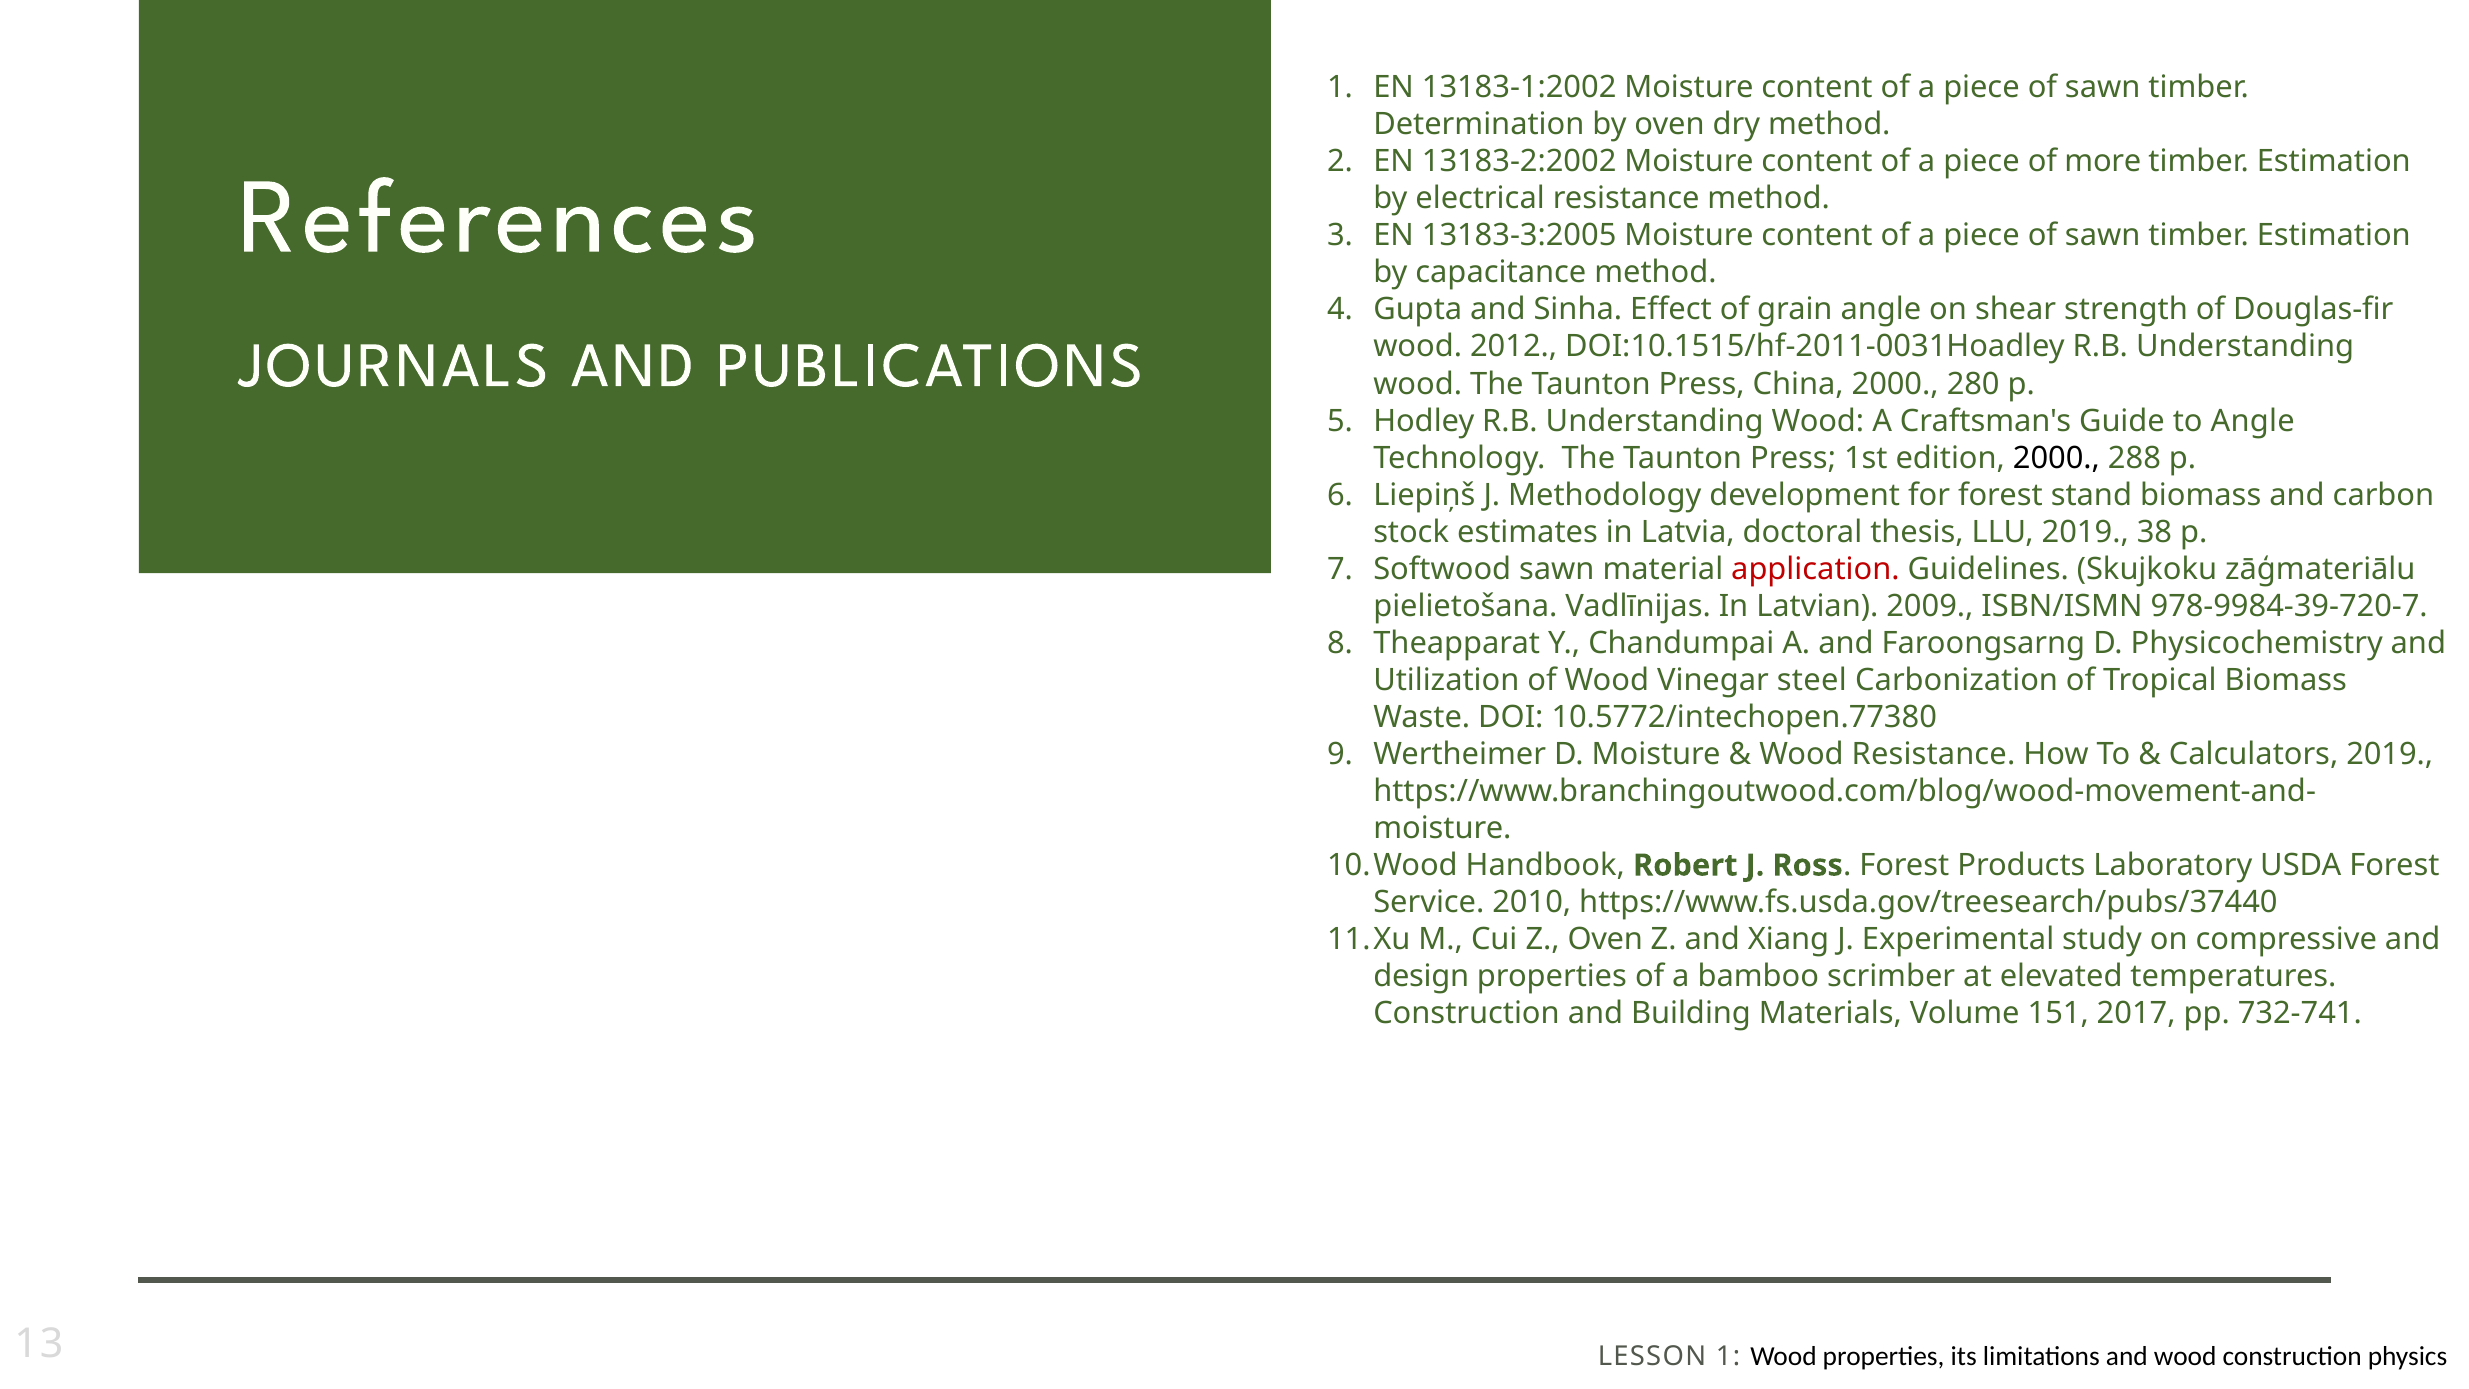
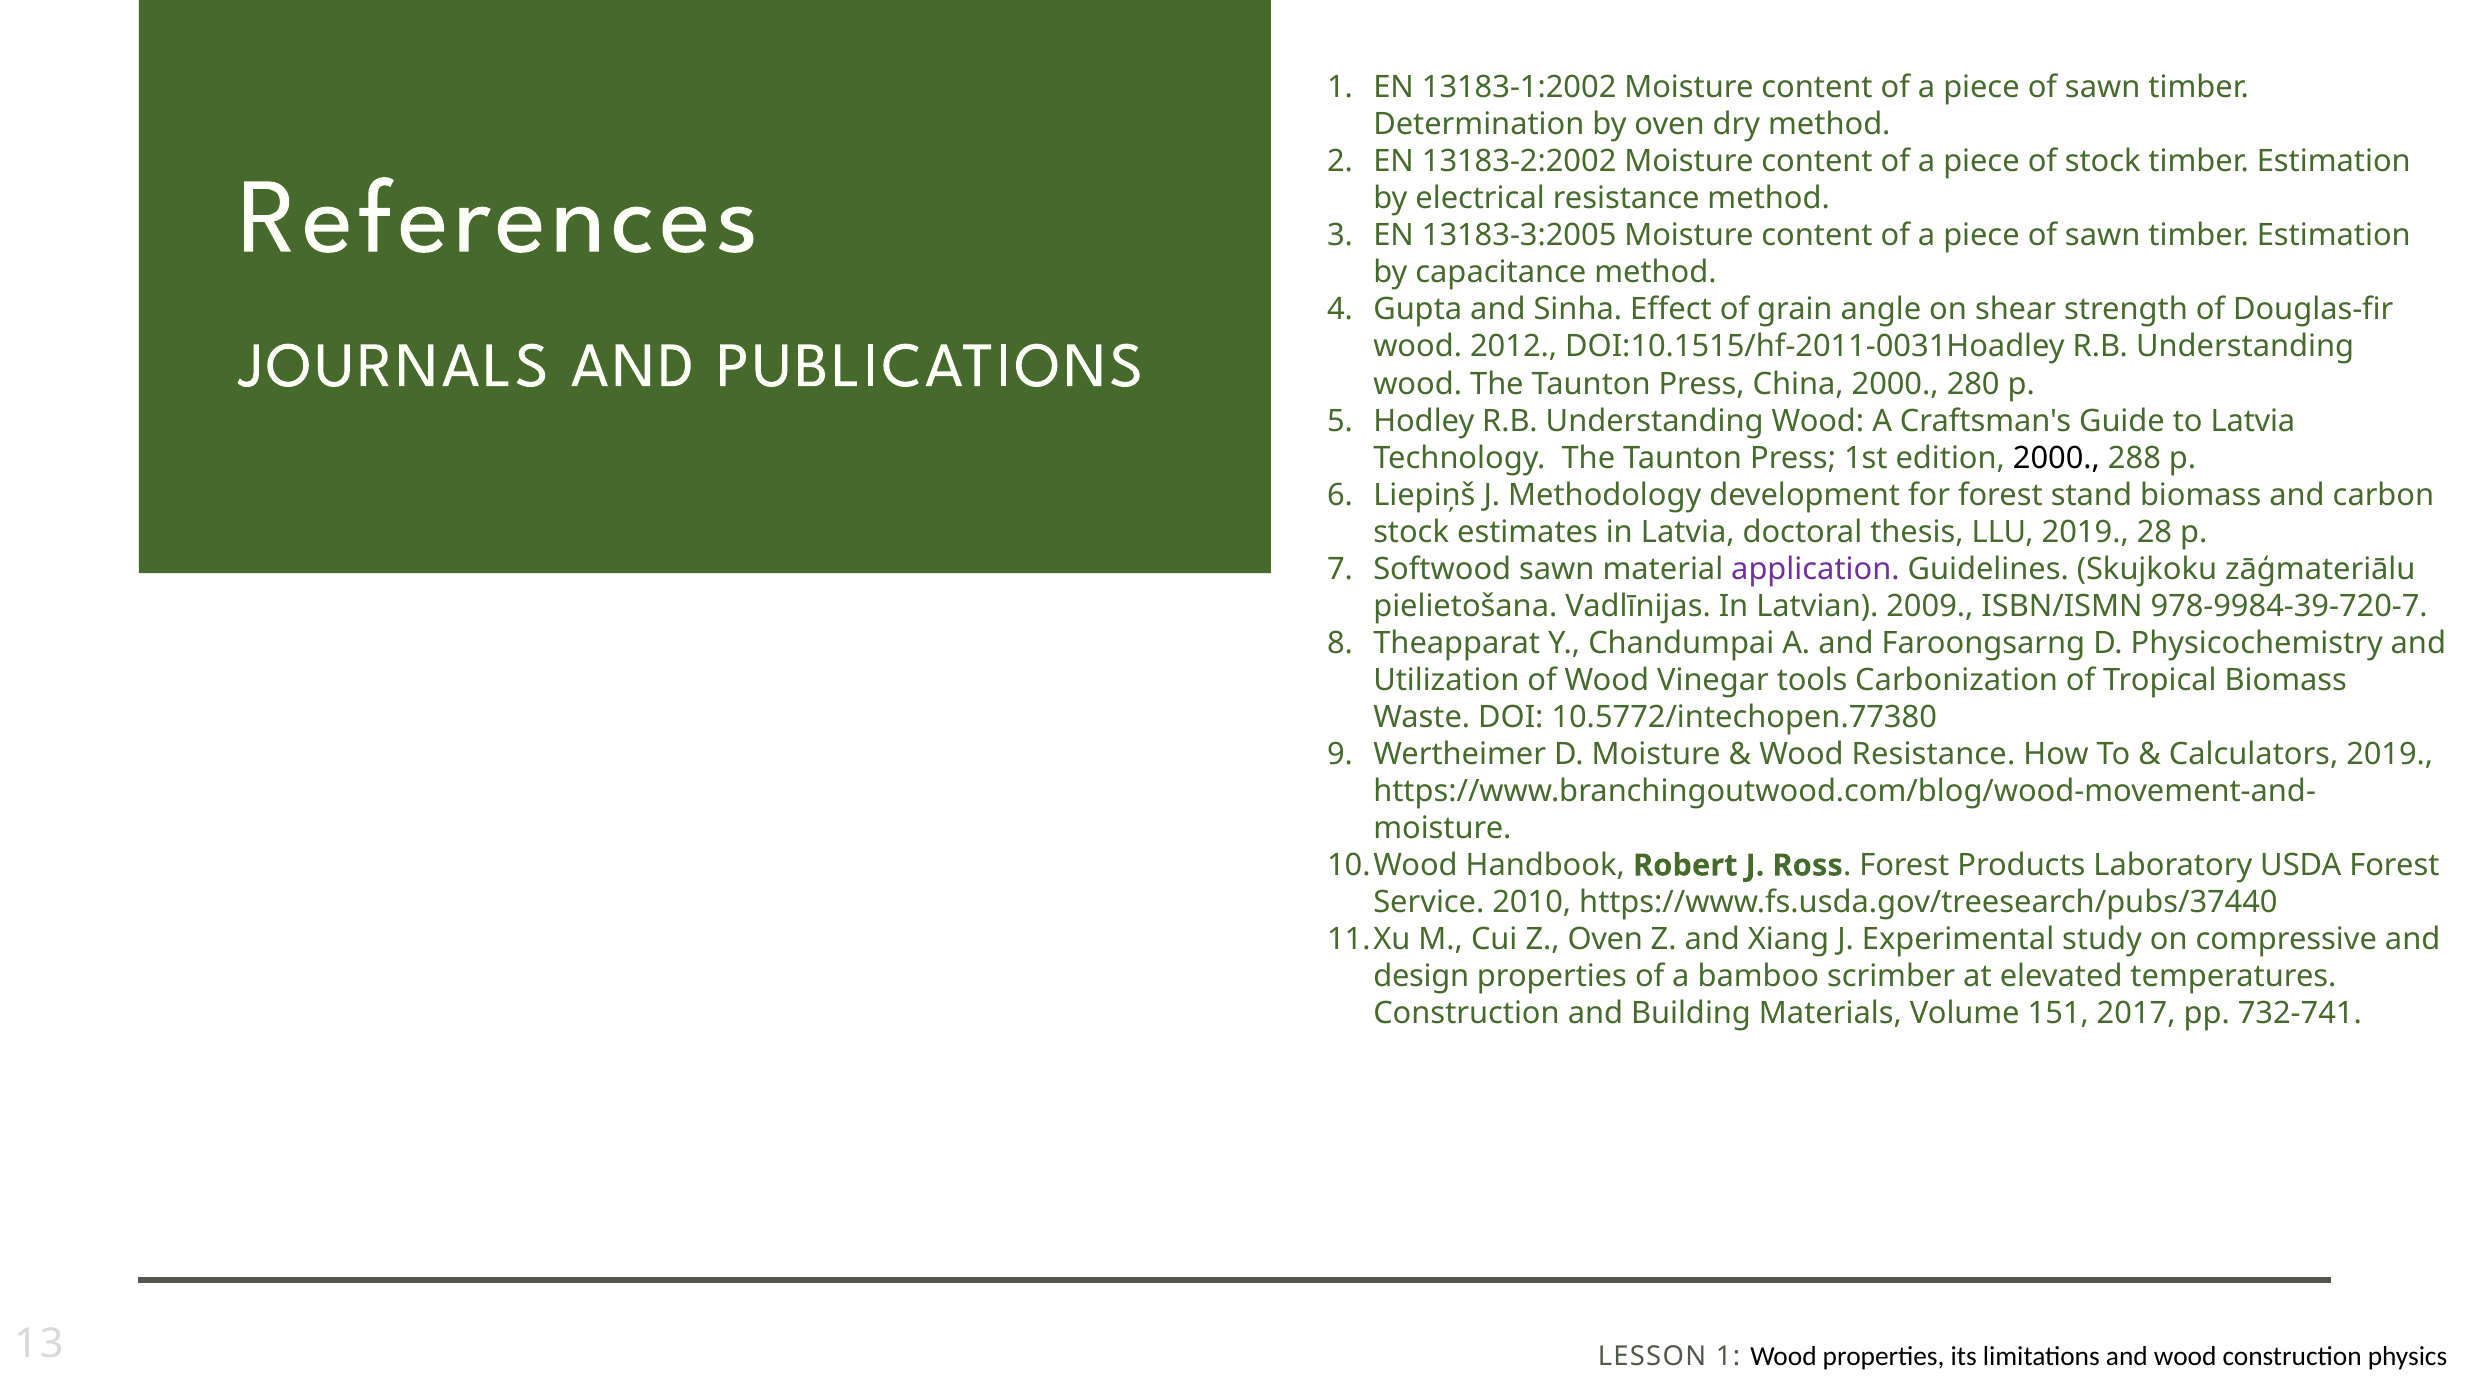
of more: more -> stock
to Angle: Angle -> Latvia
38: 38 -> 28
application colour: red -> purple
steel: steel -> tools
